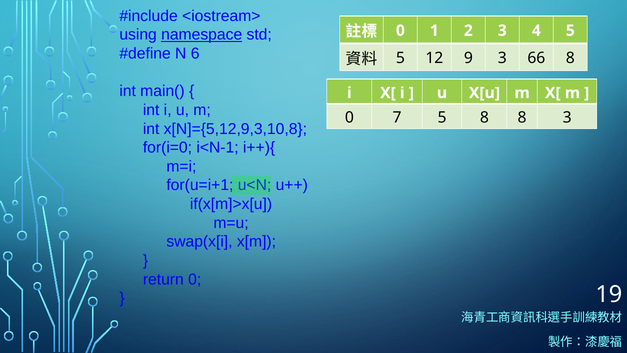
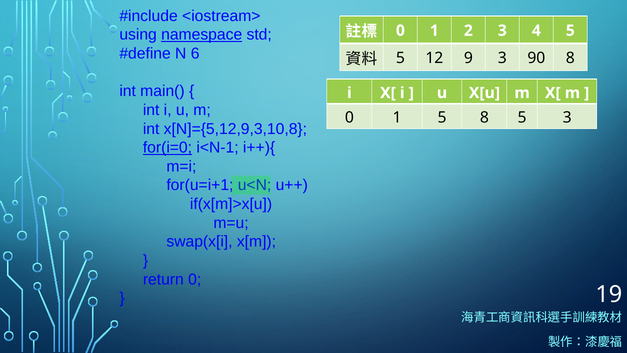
66: 66 -> 90
7 at (397, 118): 7 -> 1
8 8: 8 -> 5
for(i=0 underline: none -> present
